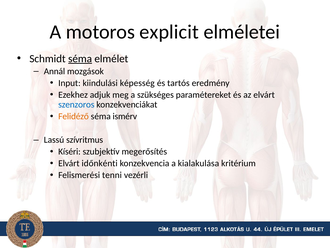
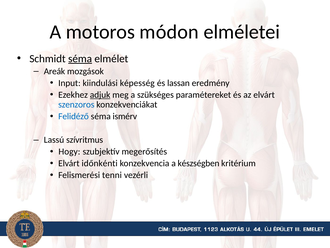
explicit: explicit -> módon
Annál: Annál -> Areák
tartós: tartós -> lassan
adjuk underline: none -> present
Felidéző colour: orange -> blue
Kíséri: Kíséri -> Hogy
kialakulása: kialakulása -> készségben
